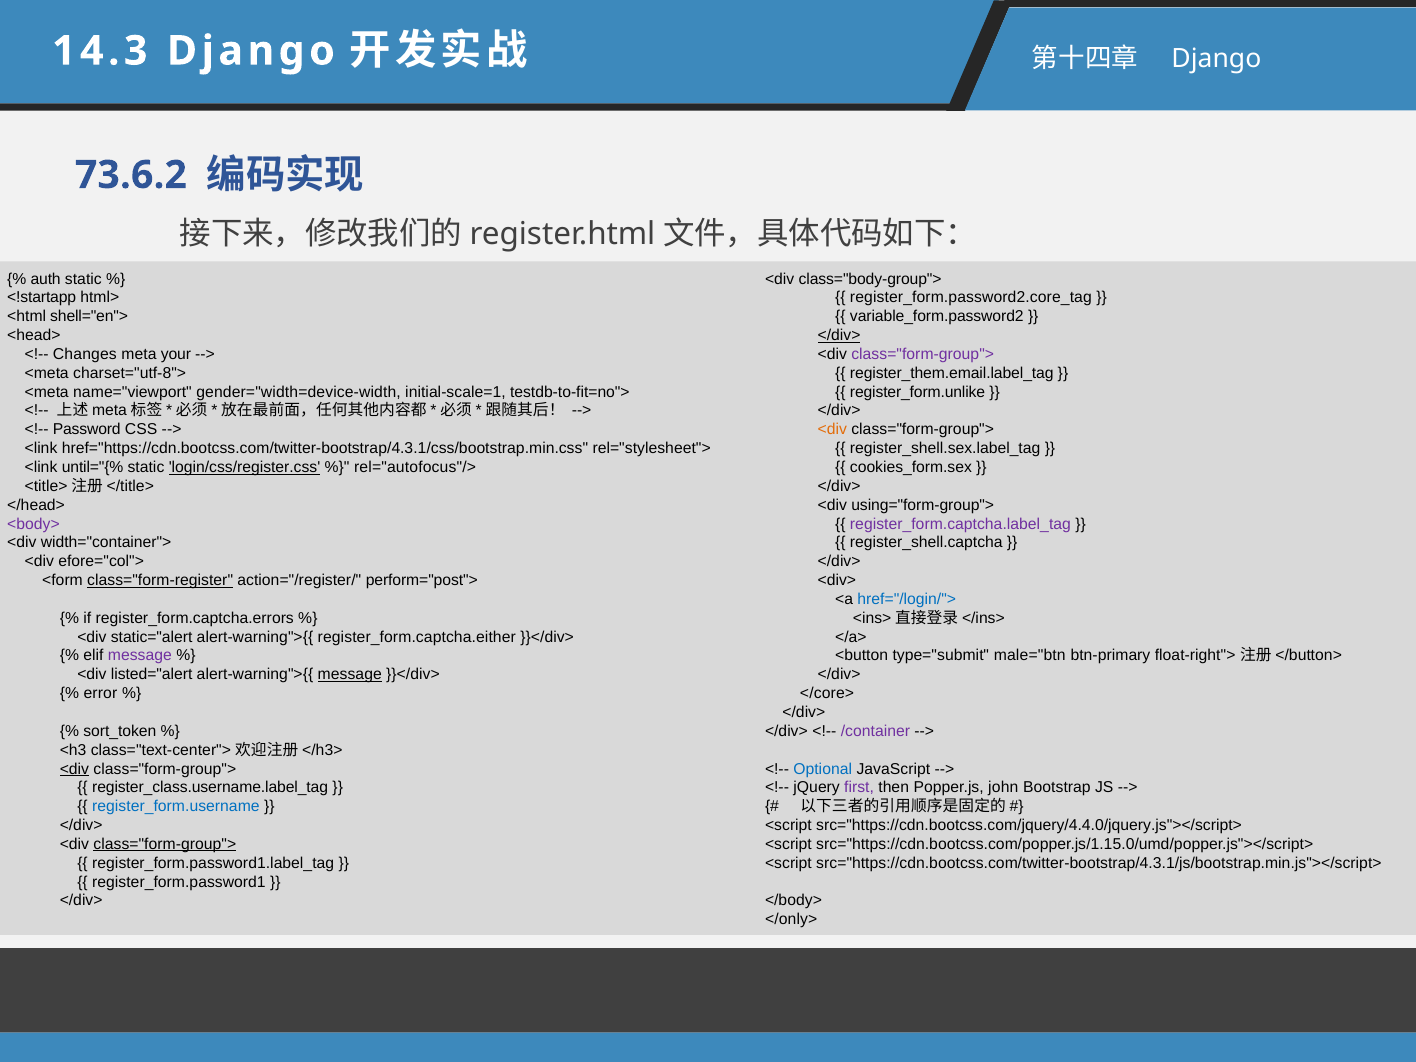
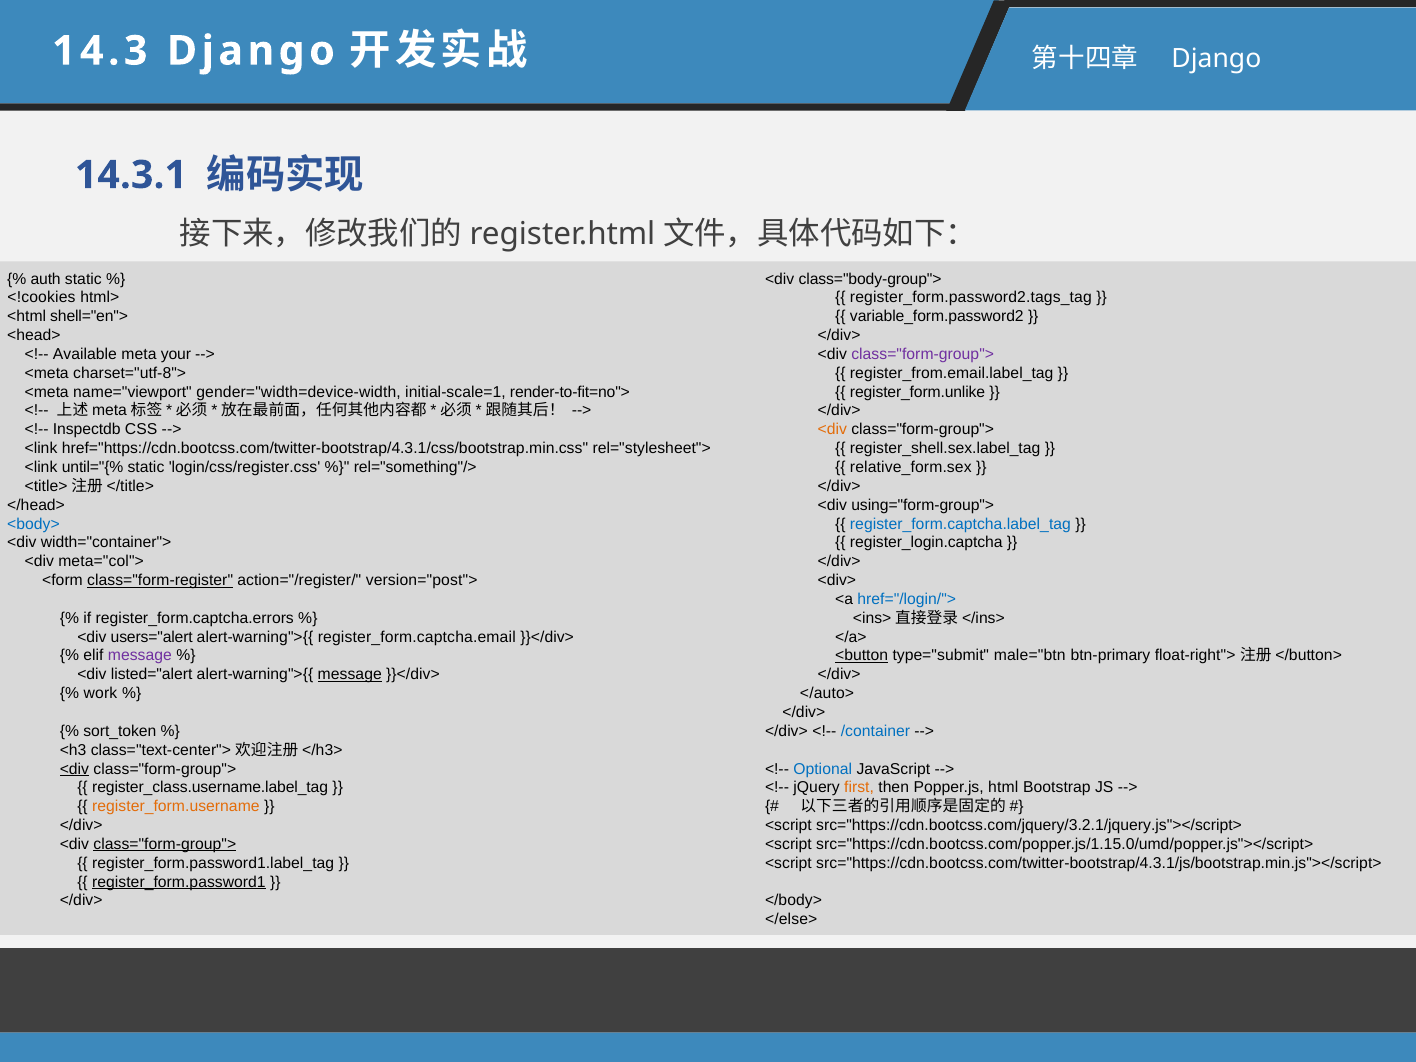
73.6.2: 73.6.2 -> 14.3.1
<!startapp: <!startapp -> <!cookies
register_form.password2.core_tag: register_form.password2.core_tag -> register_form.password2.tags_tag
</div> at (839, 335) underline: present -> none
Changes: Changes -> Available
register_them.email.label_tag: register_them.email.label_tag -> register_from.email.label_tag
testdb-to-fit=no">: testdb-to-fit=no"> -> render-to-fit=no">
Password: Password -> Inspectdb
login/css/register.css underline: present -> none
rel="autofocus"/>: rel="autofocus"/> -> rel="something"/>
cookies_form.sex: cookies_form.sex -> relative_form.sex
<body> colour: purple -> blue
register_form.captcha.label_tag colour: purple -> blue
register_shell.captcha: register_shell.captcha -> register_login.captcha
efore="col">: efore="col"> -> meta="col">
perform="post">: perform="post"> -> version="post">
static="alert: static="alert -> users="alert
register_form.captcha.either: register_form.captcha.either -> register_form.captcha.email
<button underline: none -> present
error: error -> work
</core>: </core> -> </auto>
/container colour: purple -> blue
first colour: purple -> orange
john: john -> html
register_form.username colour: blue -> orange
src="https://cdn.bootcss.com/jquery/4.4.0/jquery.js"></script>: src="https://cdn.bootcss.com/jquery/4.4.0/jquery.js"></script> -> src="https://cdn.bootcss.com/jquery/3.2.1/jquery.js"></script>
register_form.password1 underline: none -> present
</only>: </only> -> </else>
